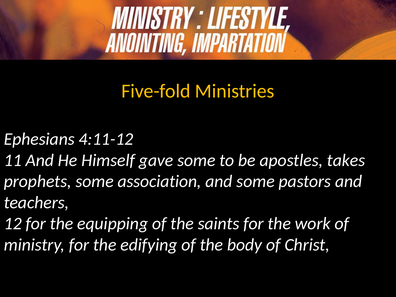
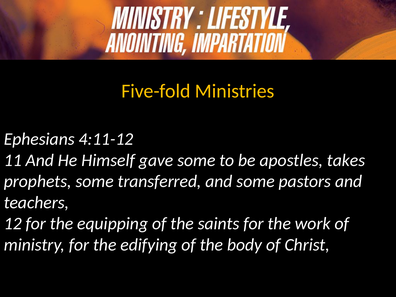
association: association -> transferred
